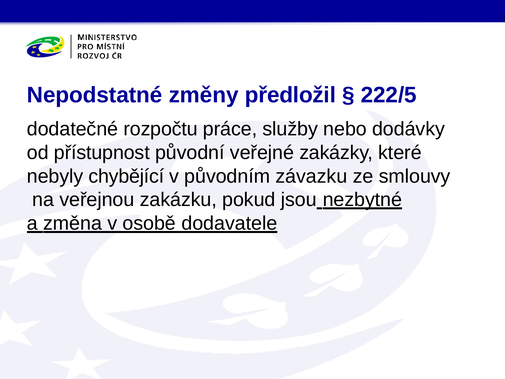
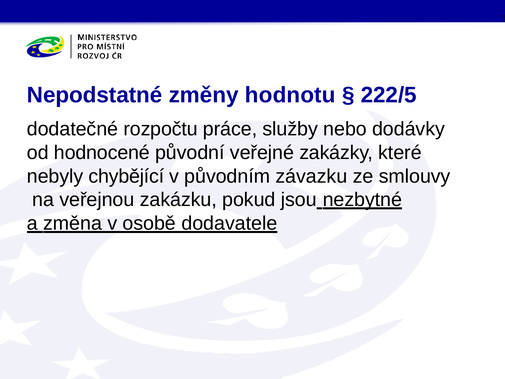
předložil: předložil -> hodnotu
přístupnost: přístupnost -> hodnocené
